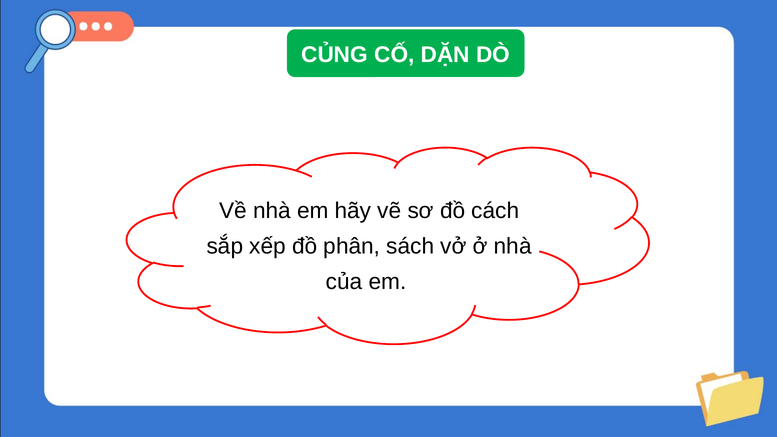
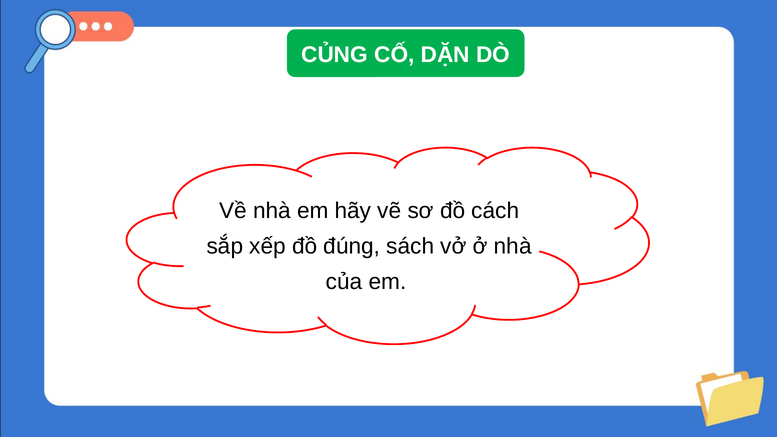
phân: phân -> đúng
